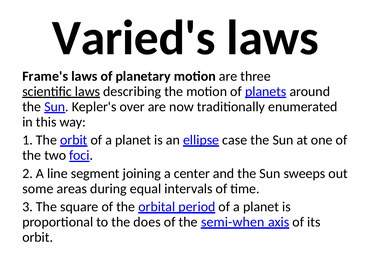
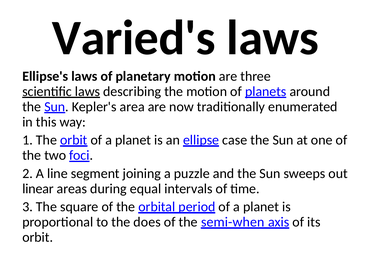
Frame's: Frame's -> Ellipse's
over: over -> area
center: center -> puzzle
some: some -> linear
